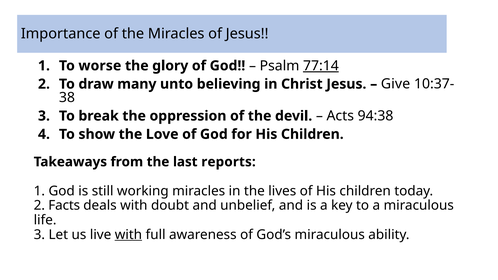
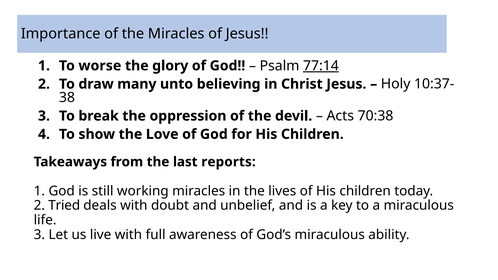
Give: Give -> Holy
94:38: 94:38 -> 70:38
Facts: Facts -> Tried
with at (128, 235) underline: present -> none
